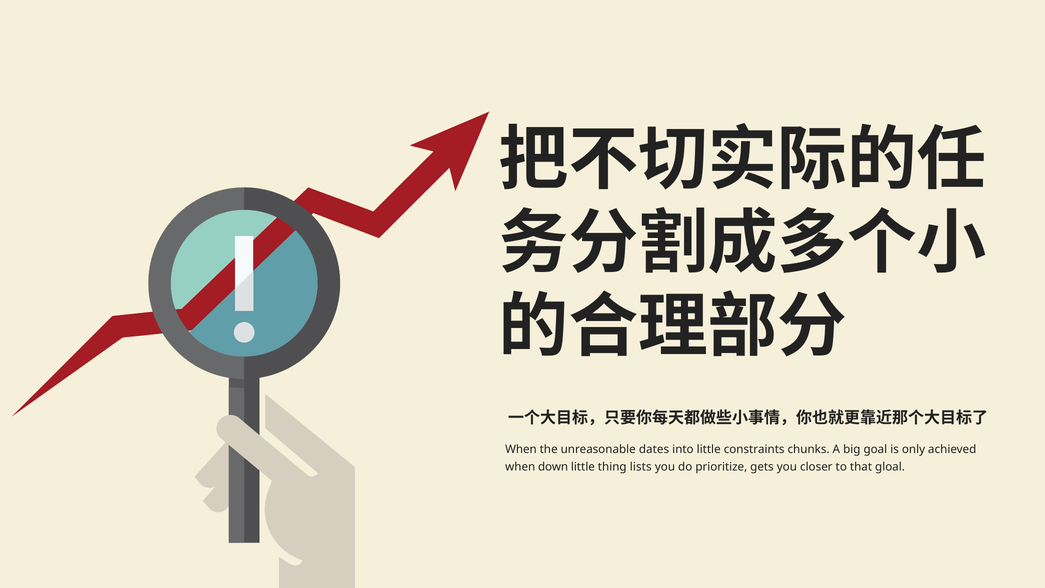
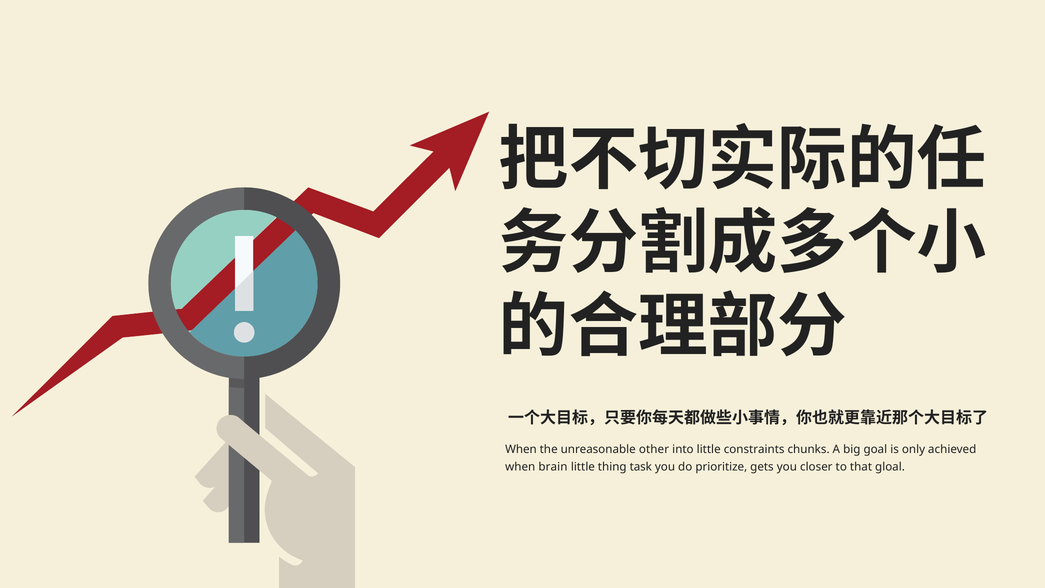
dates: dates -> other
down: down -> brain
lists: lists -> task
